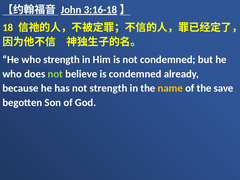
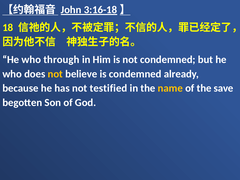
who strength: strength -> through
not at (55, 74) colour: light green -> yellow
not strength: strength -> testified
